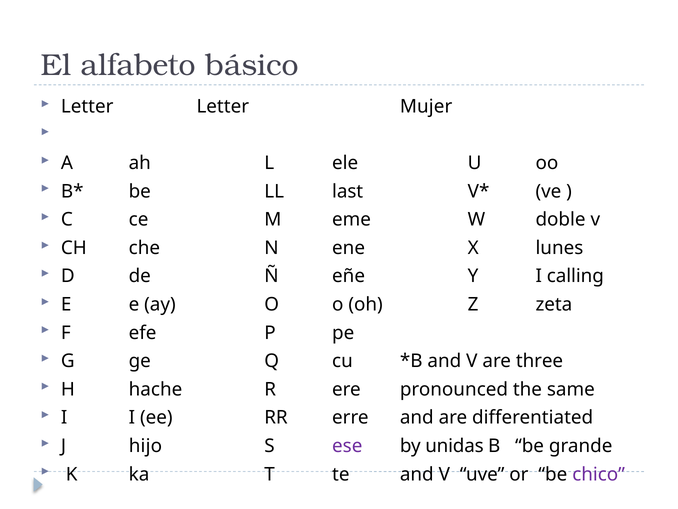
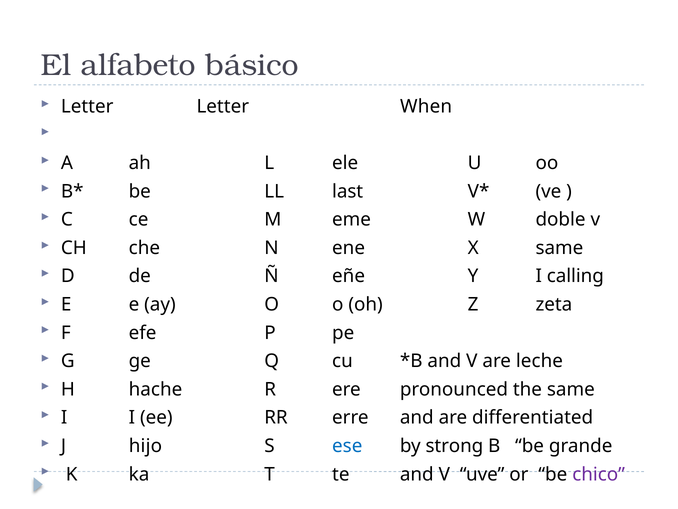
Mujer: Mujer -> When
X lunes: lunes -> same
three: three -> leche
ese colour: purple -> blue
unidas: unidas -> strong
